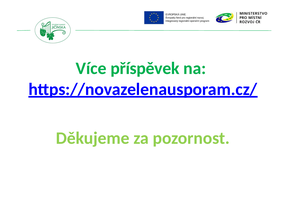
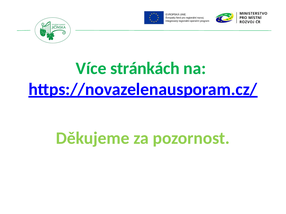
příspěvek: příspěvek -> stránkách
